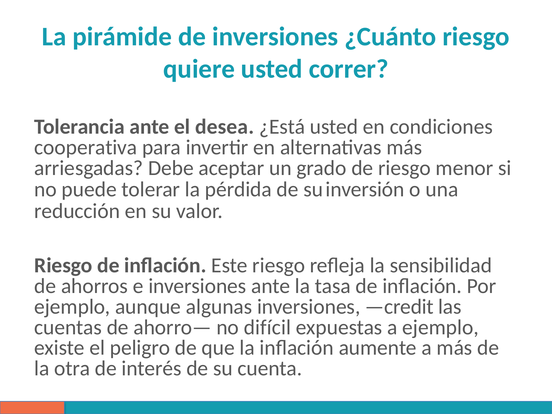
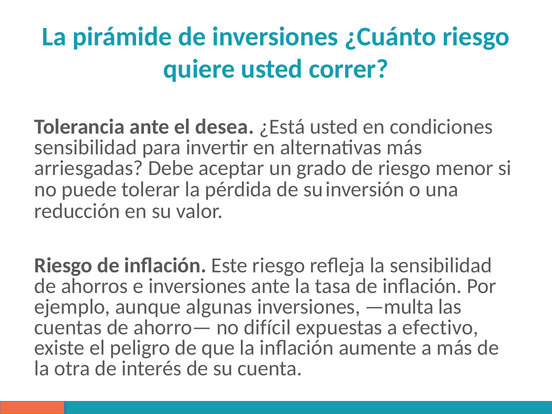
cooperativa at (86, 147): cooperativa -> sensibilidad
—credit: —credit -> —multa
a ejemplo: ejemplo -> efectivo
